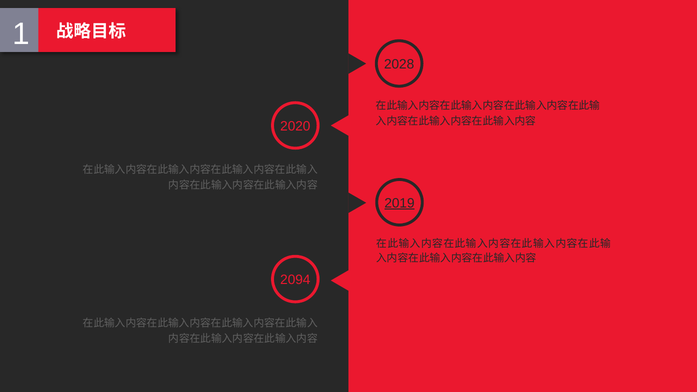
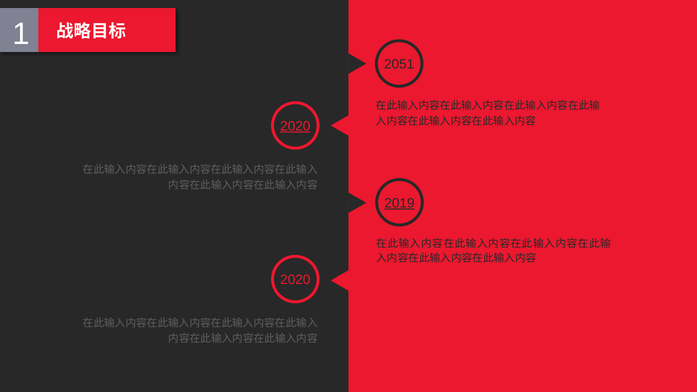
2028: 2028 -> 2051
2020 at (295, 126) underline: none -> present
2094 at (295, 280): 2094 -> 2020
